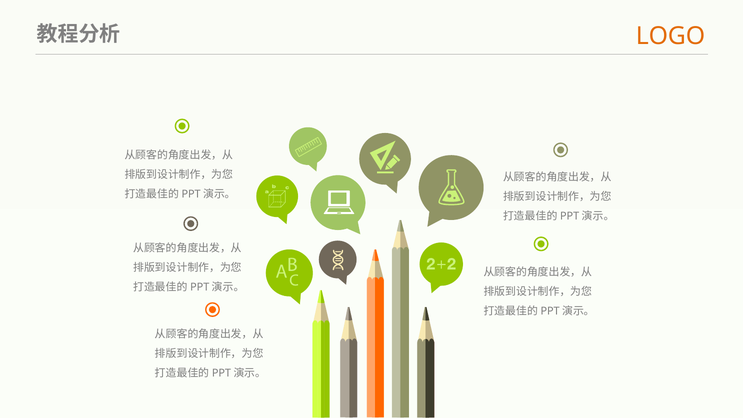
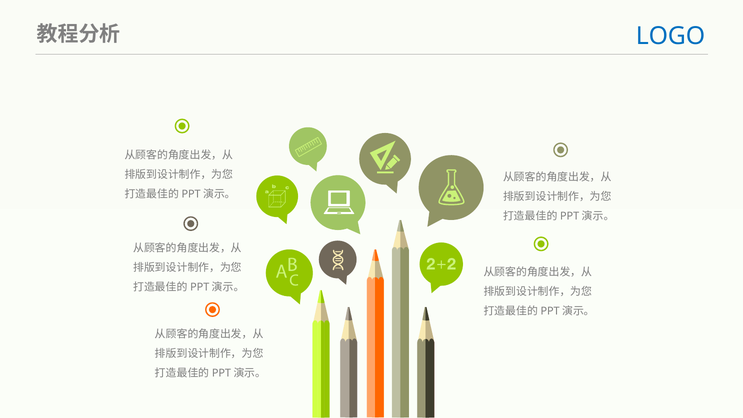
LOGO colour: orange -> blue
